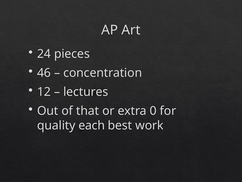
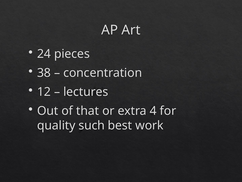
46: 46 -> 38
0: 0 -> 4
each: each -> such
